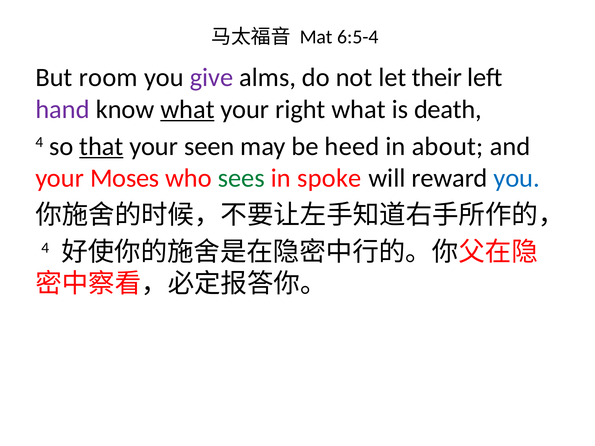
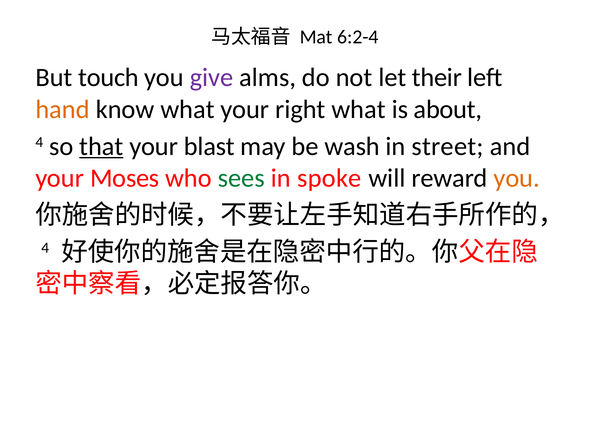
6:5-4: 6:5-4 -> 6:2-4
room: room -> touch
hand colour: purple -> orange
what at (187, 109) underline: present -> none
death: death -> about
seen: seen -> blast
heed: heed -> wash
about: about -> street
you at (517, 178) colour: blue -> orange
